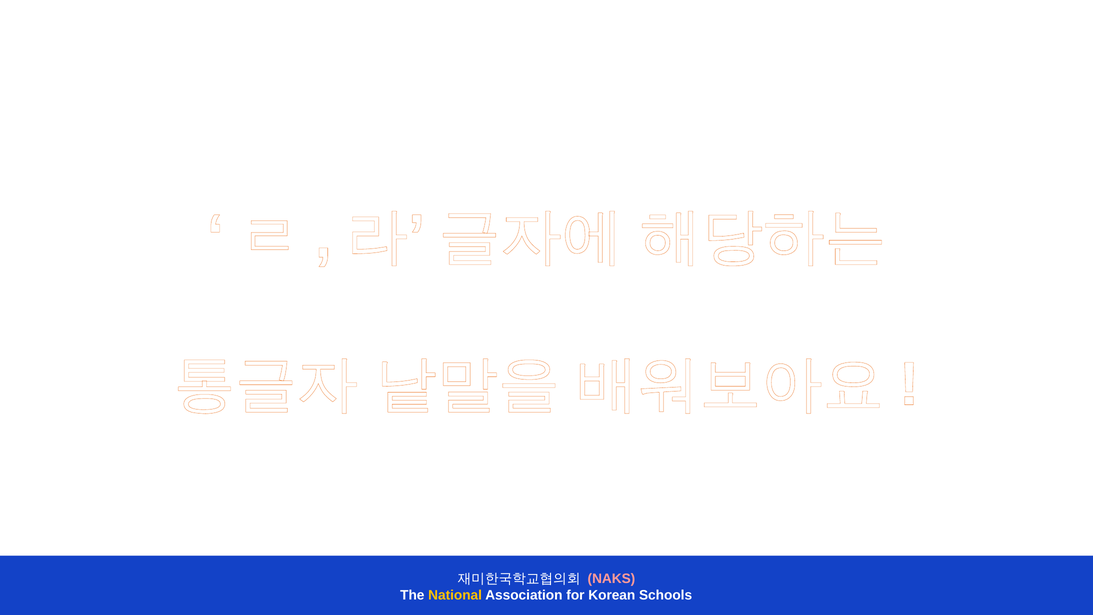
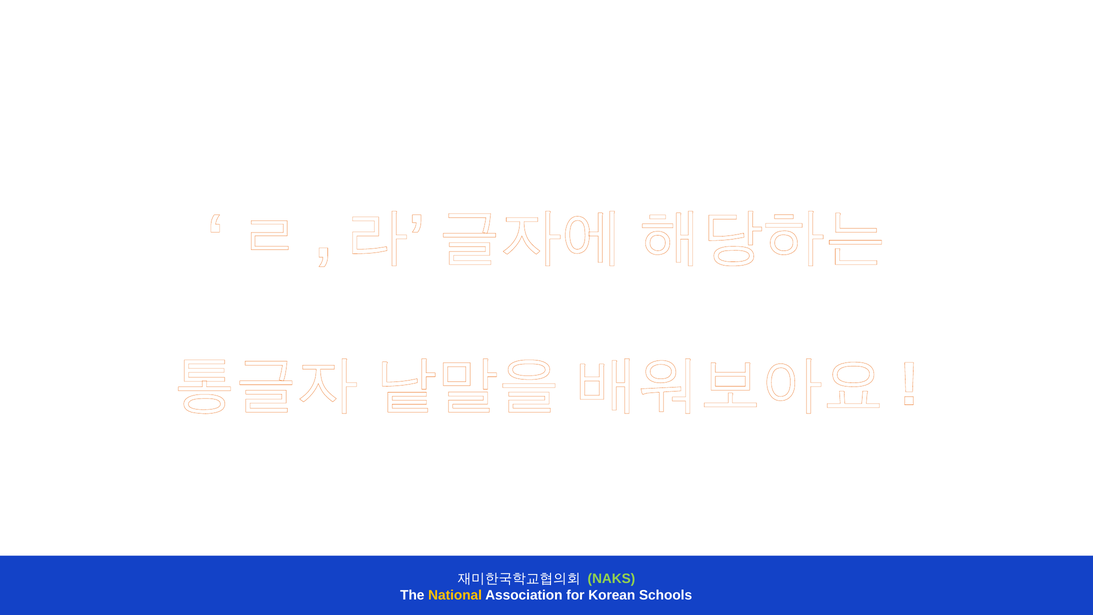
NAKS colour: pink -> light green
